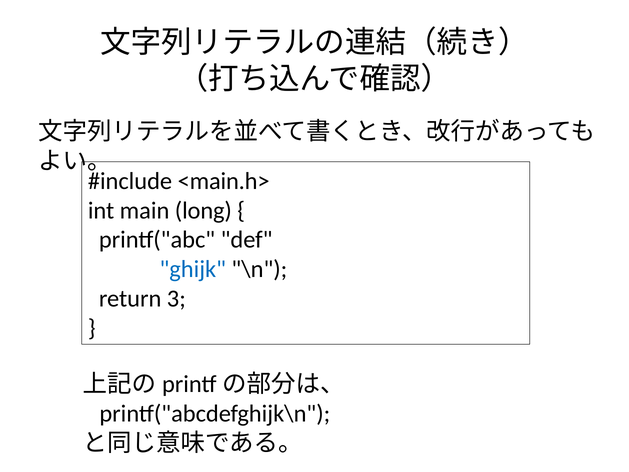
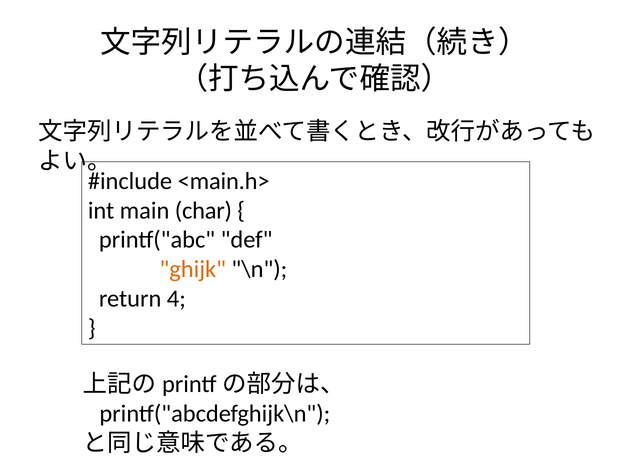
long: long -> char
ghijk colour: blue -> orange
3: 3 -> 4
